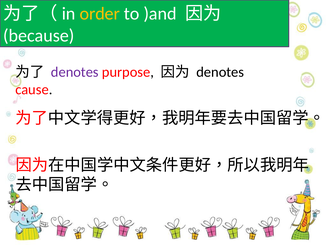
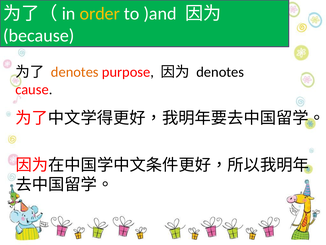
denotes at (75, 72) colour: purple -> orange
